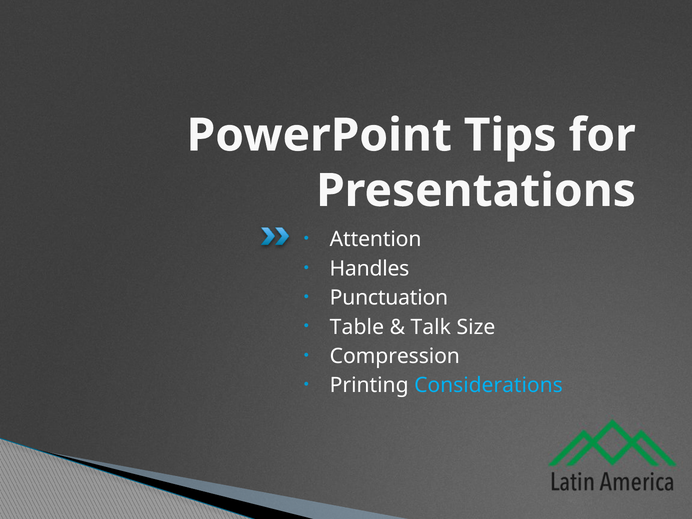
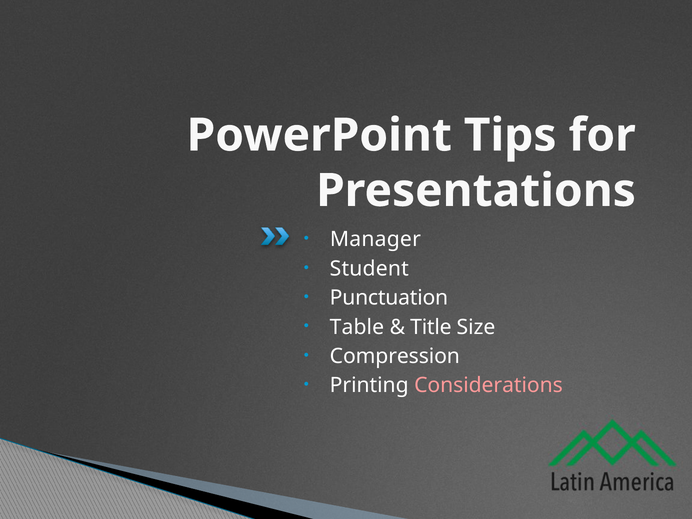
Attention: Attention -> Manager
Handles: Handles -> Student
Talk: Talk -> Title
Considerations colour: light blue -> pink
